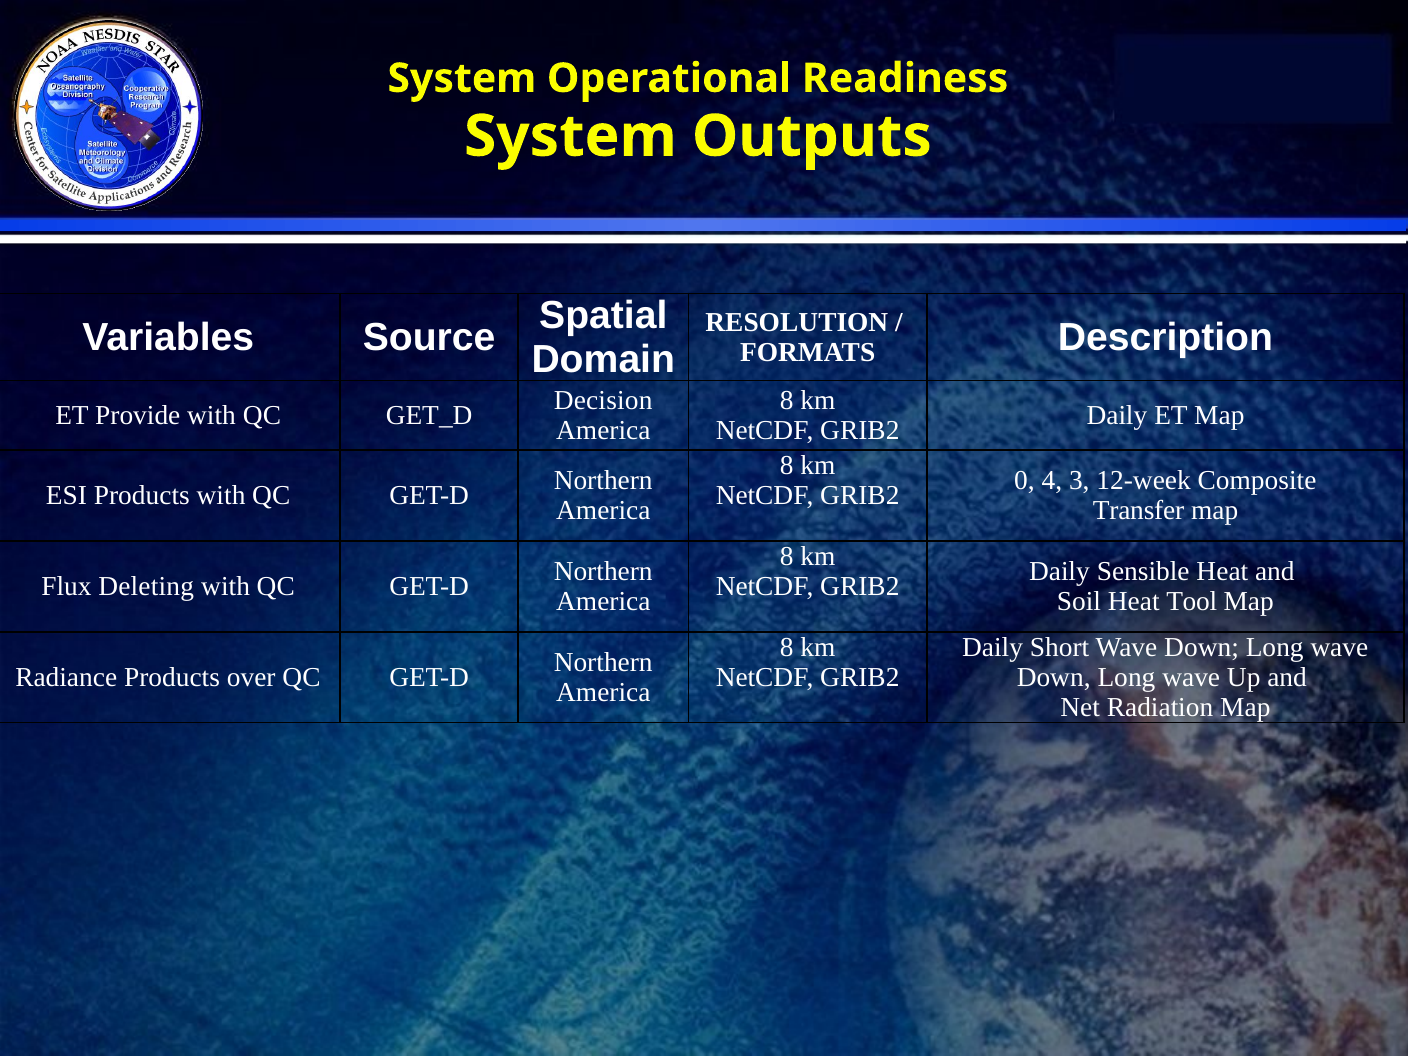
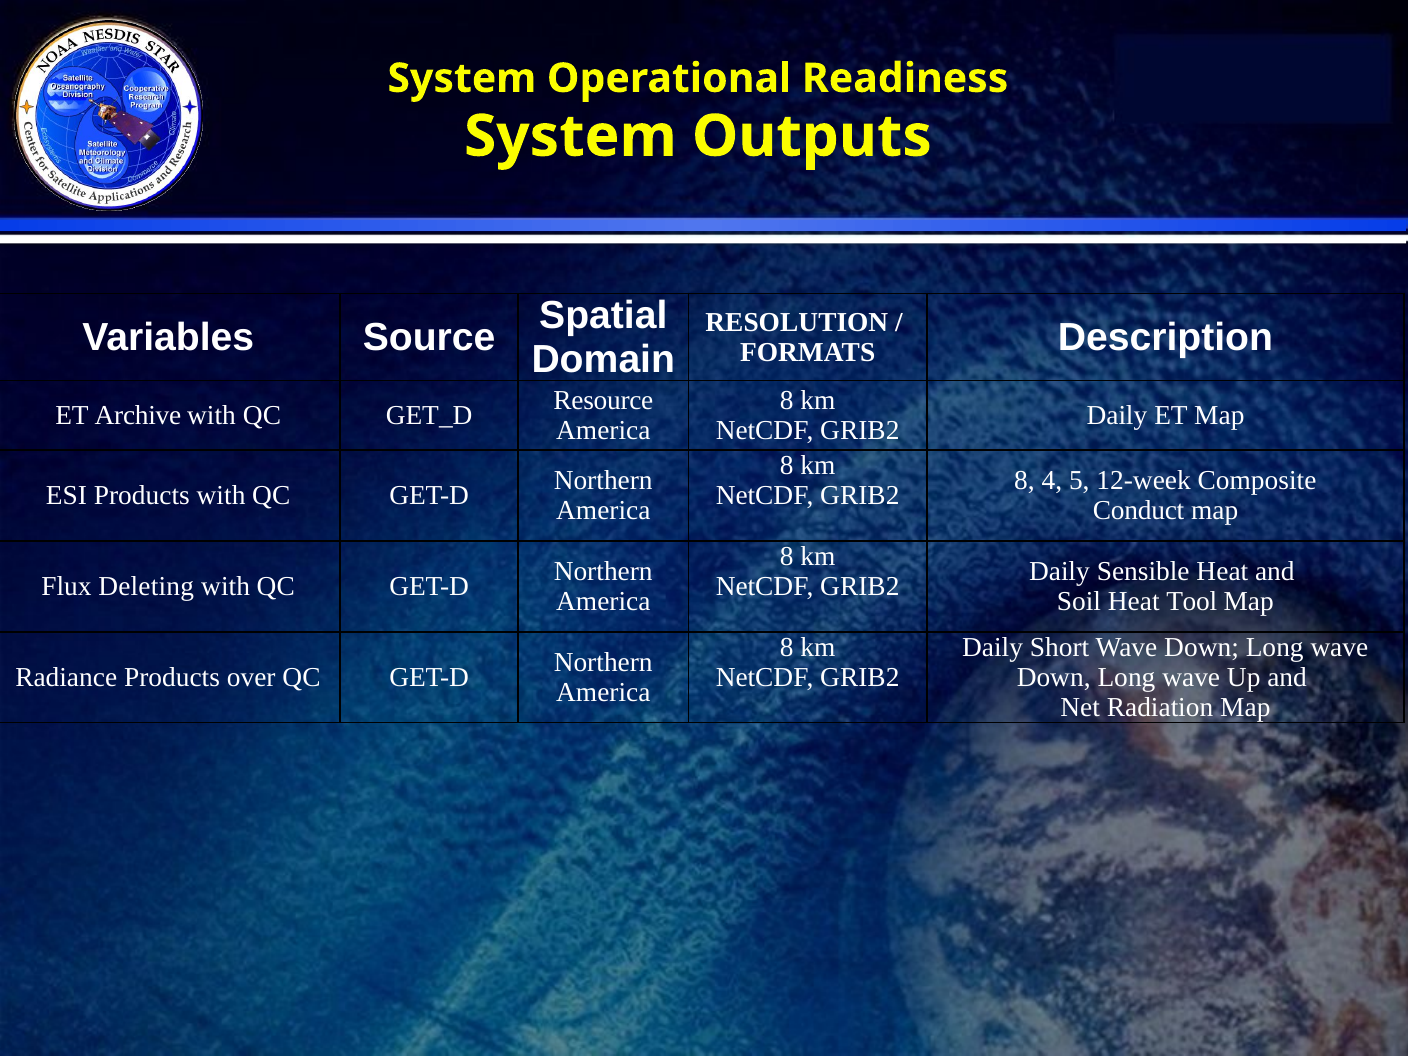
Decision: Decision -> Resource
Provide: Provide -> Archive
0 at (1024, 481): 0 -> 8
3: 3 -> 5
Transfer: Transfer -> Conduct
